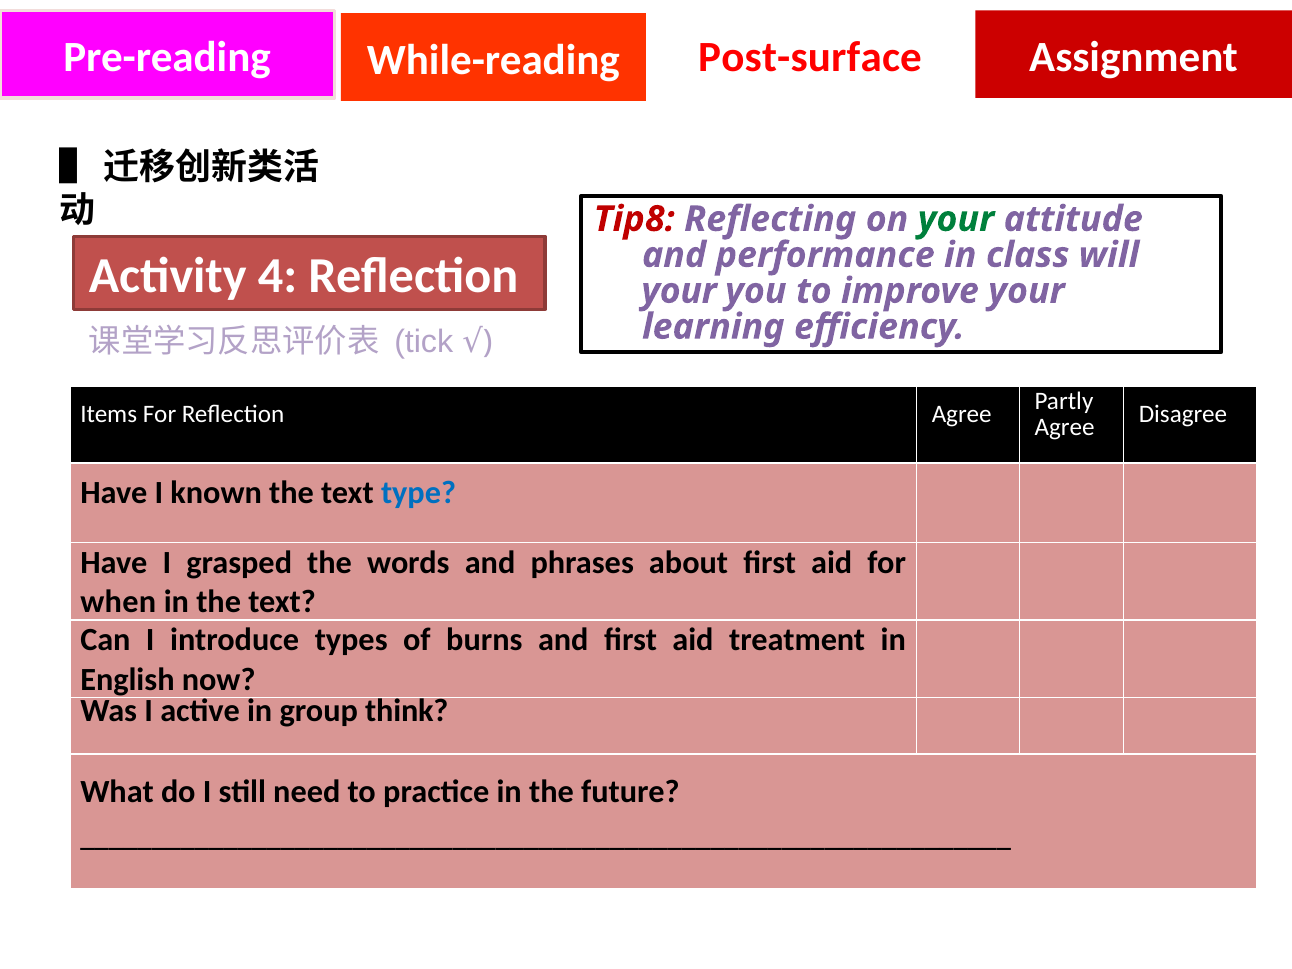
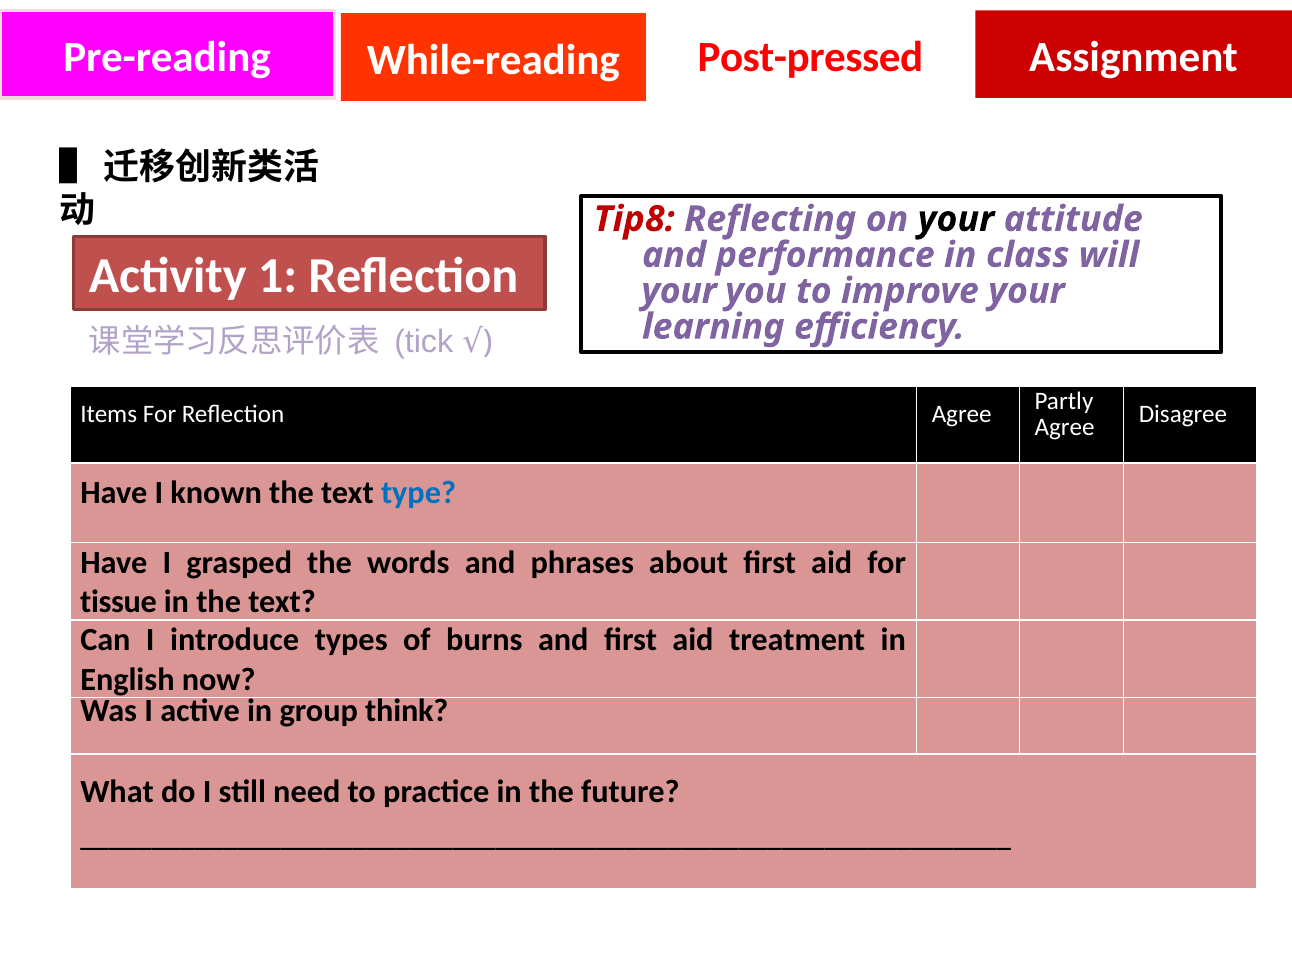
Post-surface: Post-surface -> Post-pressed
your at (956, 219) colour: green -> black
4: 4 -> 1
when: when -> tissue
